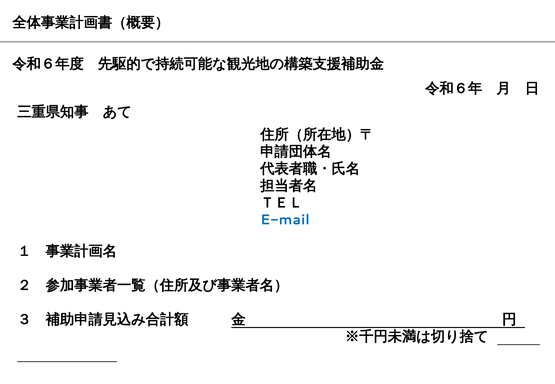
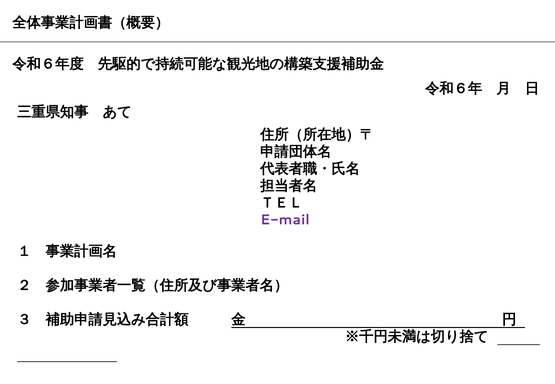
E-mail colour: blue -> purple
